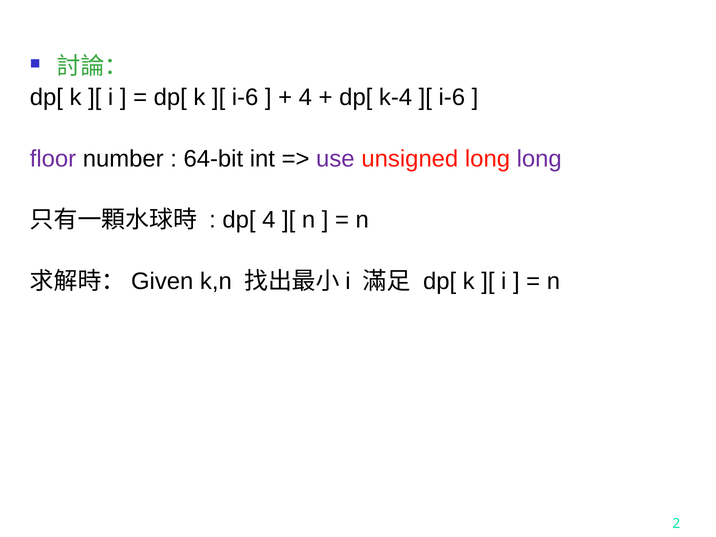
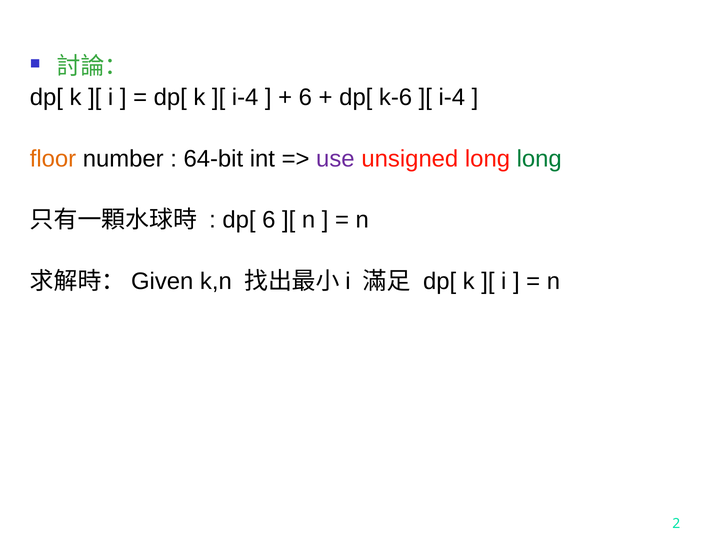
i-6 at (245, 97): i-6 -> i-4
4 at (305, 97): 4 -> 6
k-4: k-4 -> k-6
i-6 at (452, 97): i-6 -> i-4
floor colour: purple -> orange
long at (539, 159) colour: purple -> green
dp[ 4: 4 -> 6
